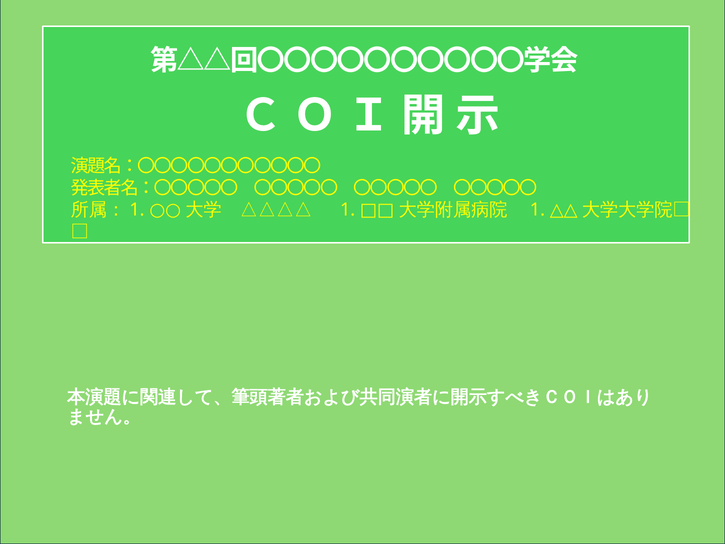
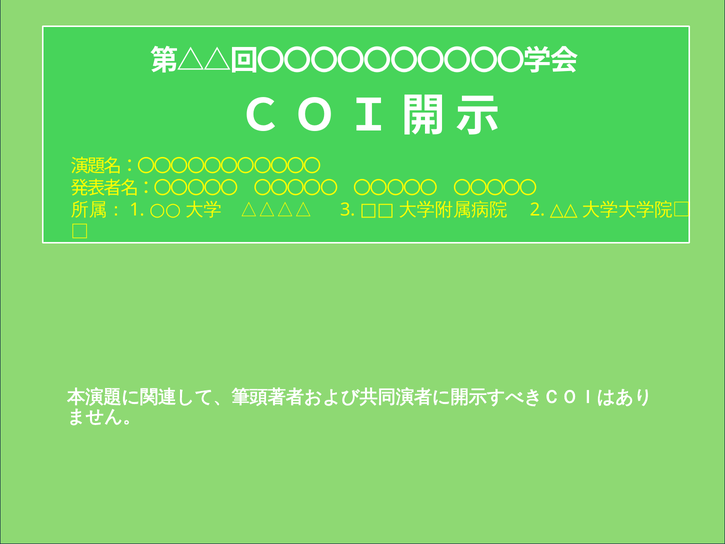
1 at (348, 210): 1 -> 3
1 at (537, 210): 1 -> 2
